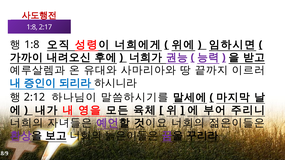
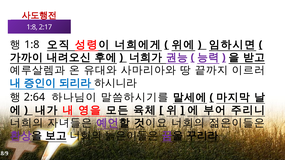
2:12: 2:12 -> 2:64
